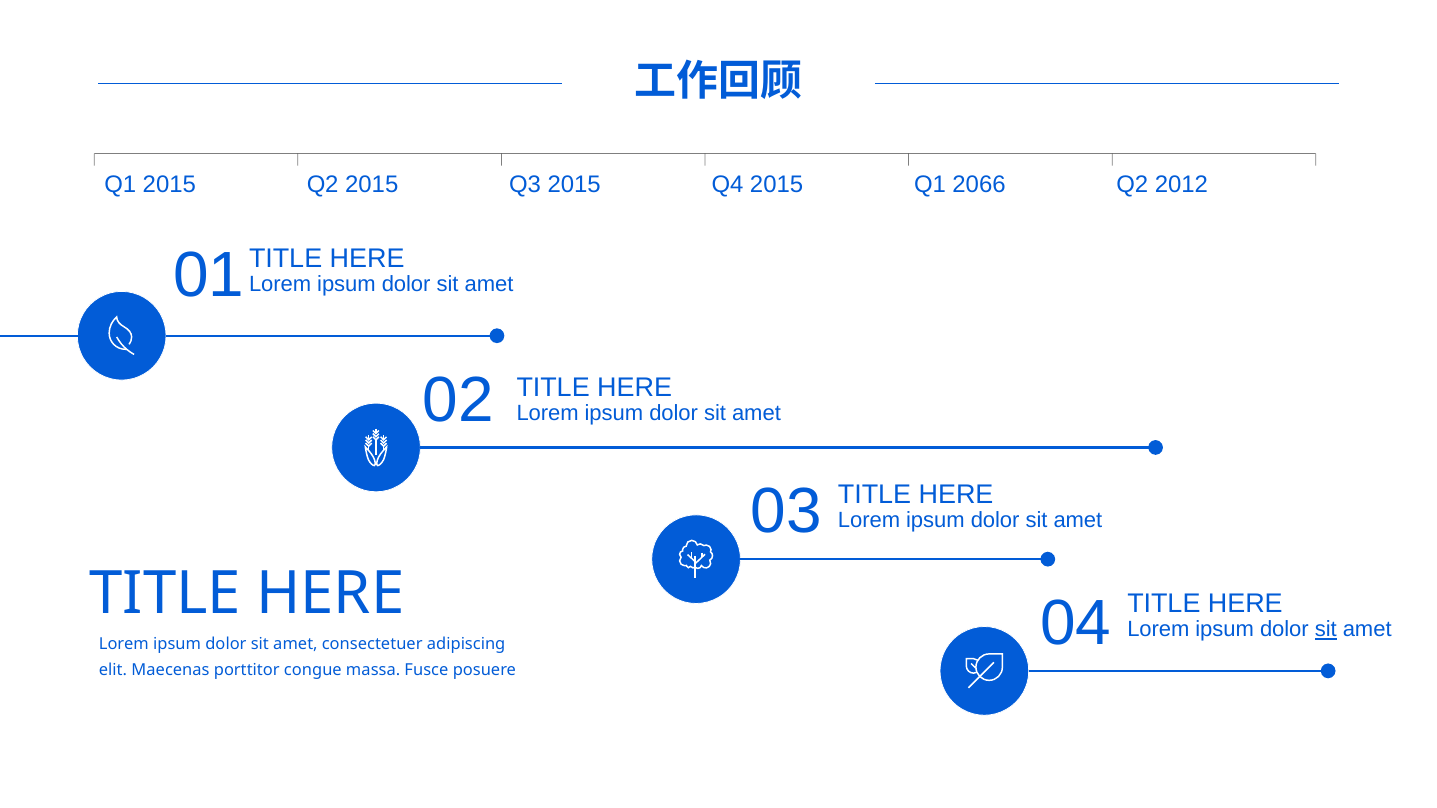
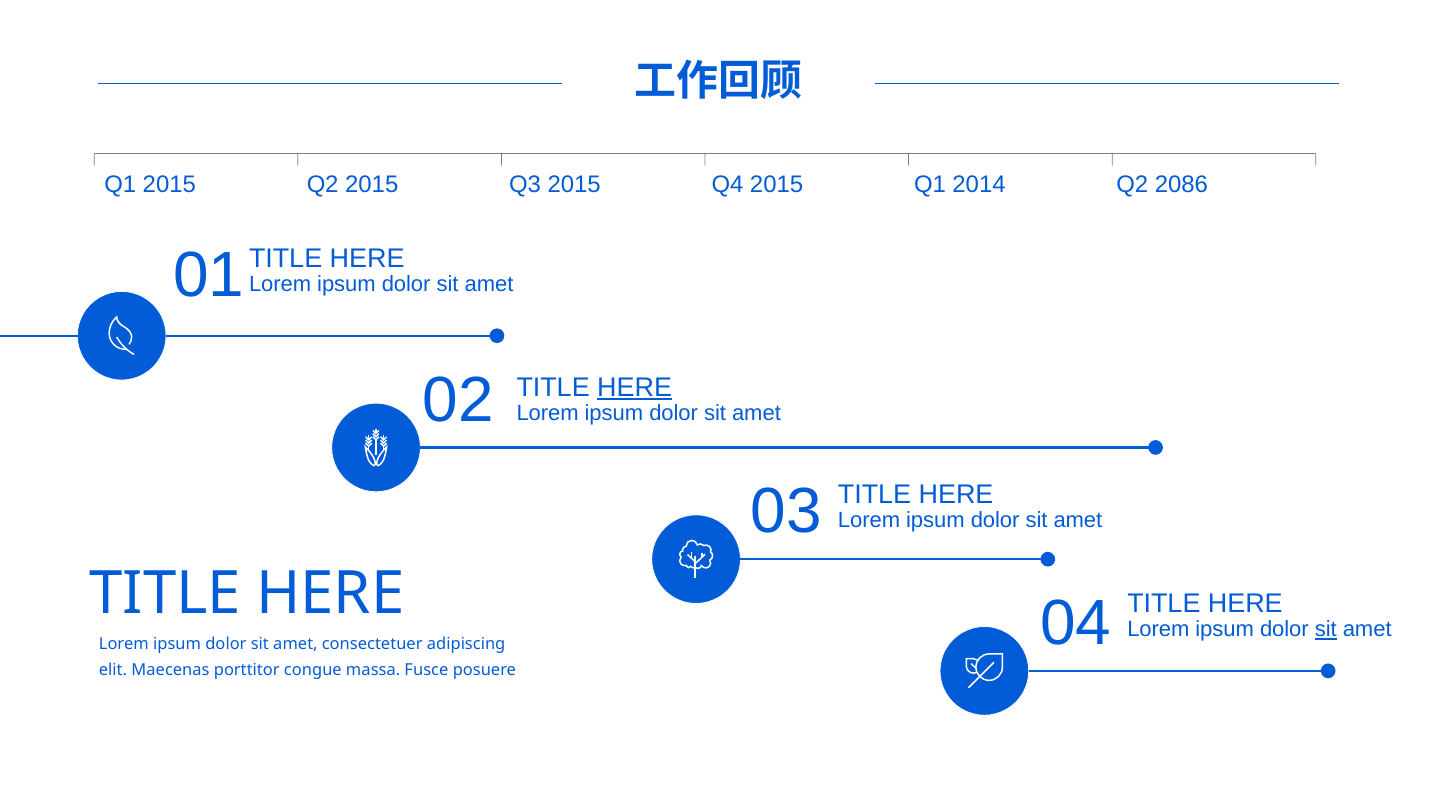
2066: 2066 -> 2014
2012: 2012 -> 2086
HERE at (635, 388) underline: none -> present
